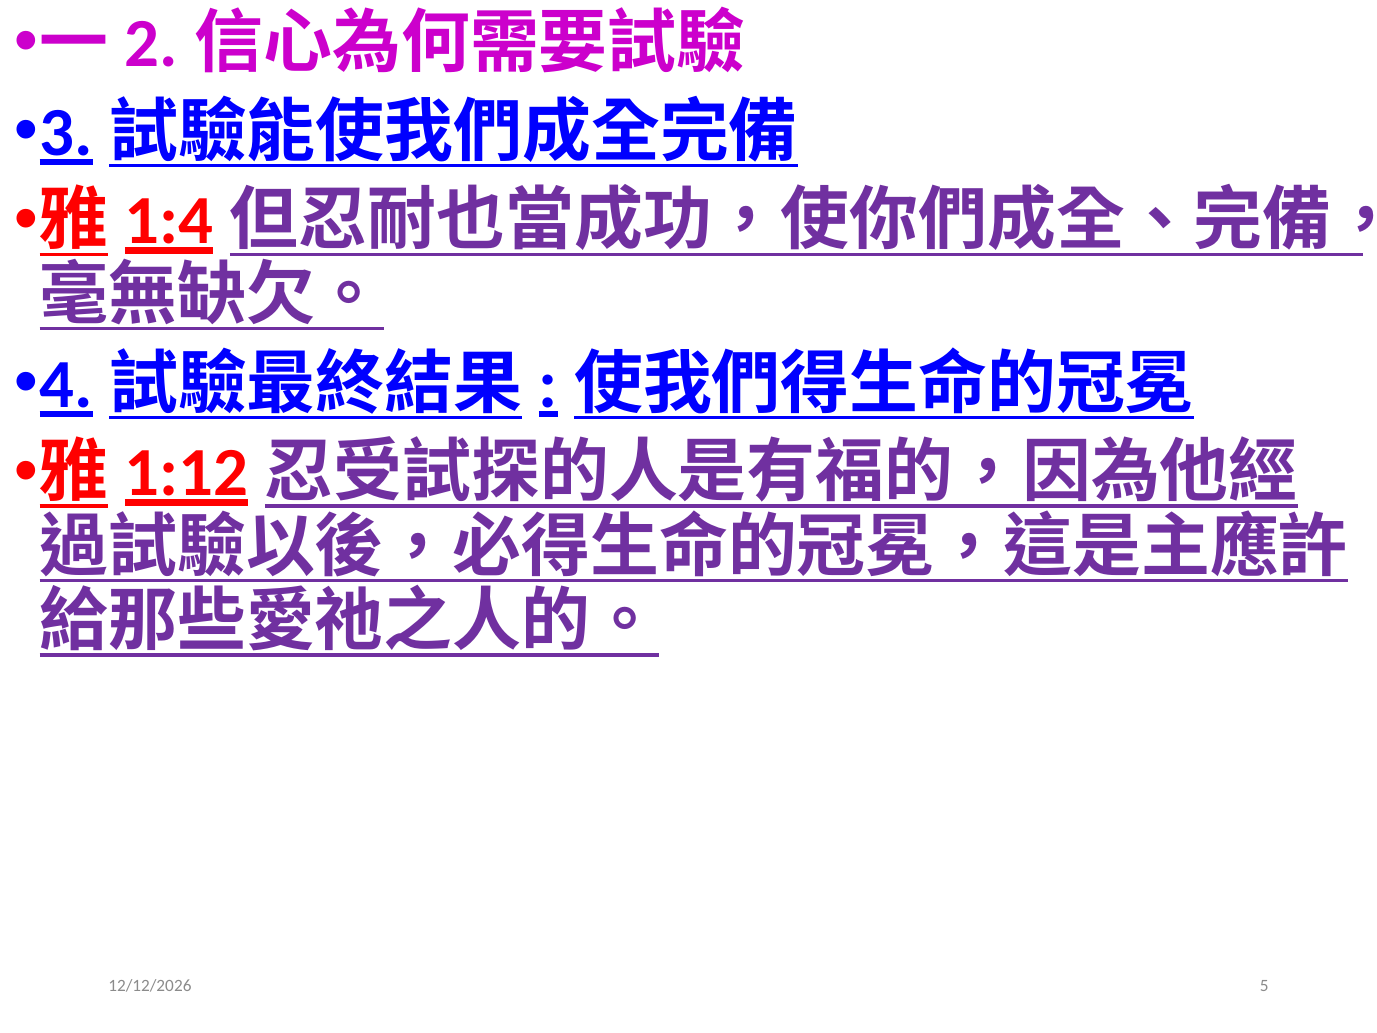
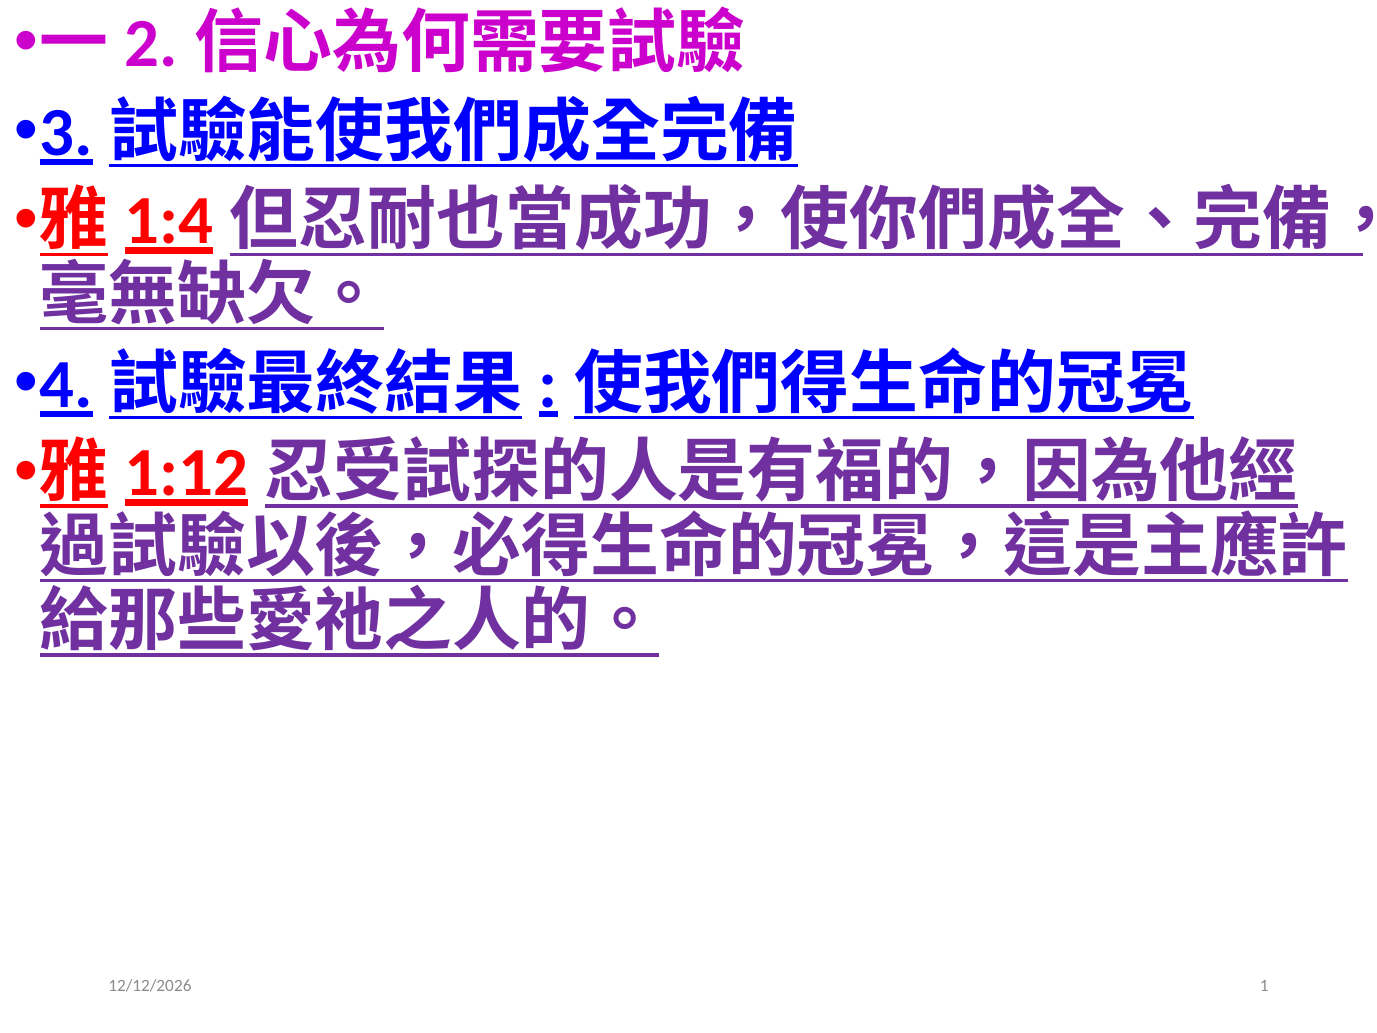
5: 5 -> 1
